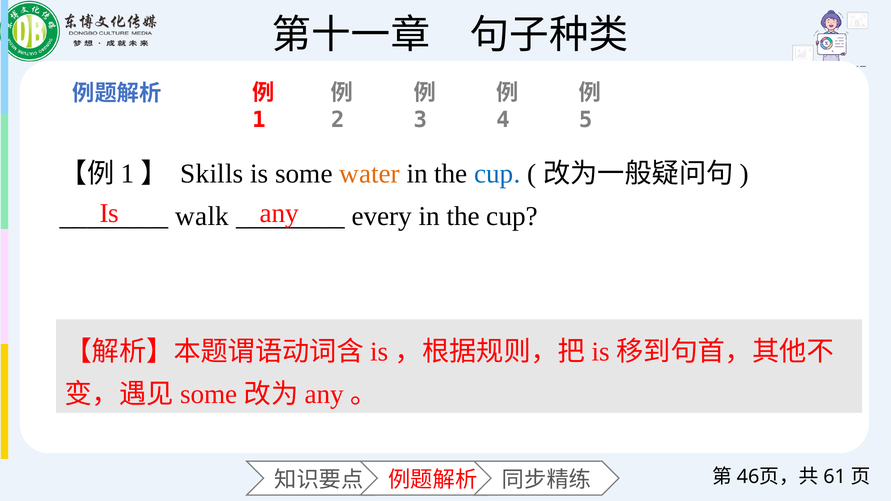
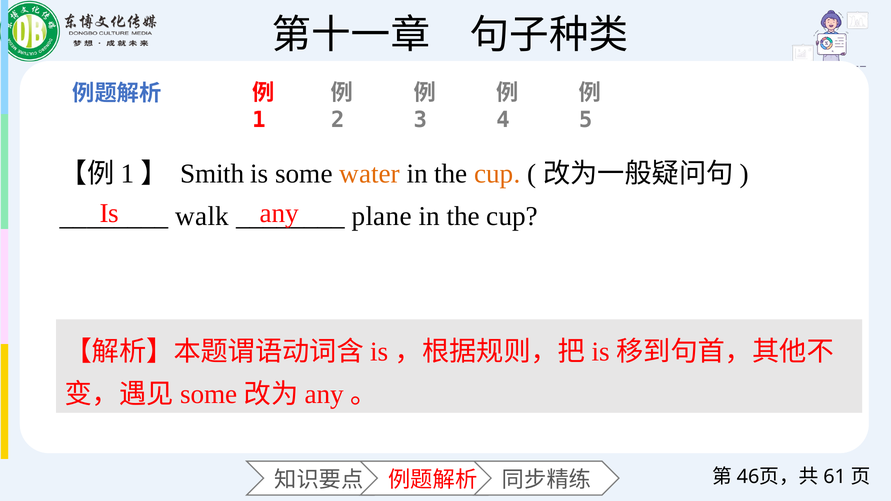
Skills: Skills -> Smith
cup at (497, 174) colour: blue -> orange
every: every -> plane
